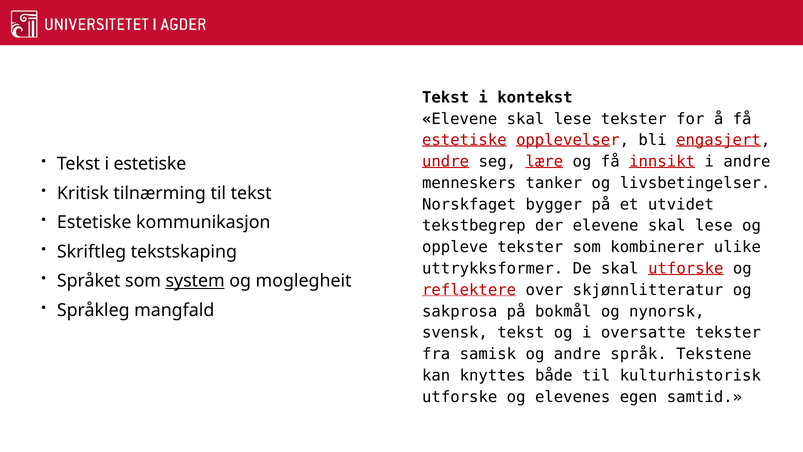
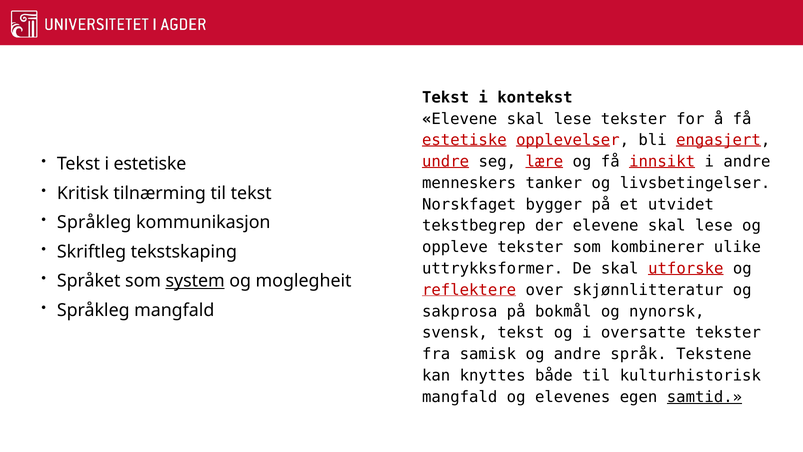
Estetiske at (94, 222): Estetiske -> Språkleg
utforske at (460, 397): utforske -> mangfald
samtid underline: none -> present
